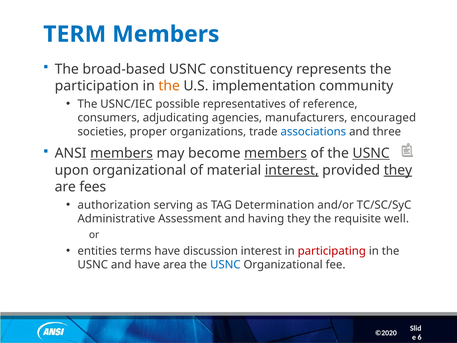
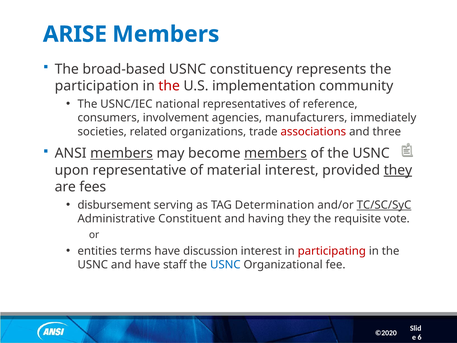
TERM: TERM -> ARISE
the at (169, 86) colour: orange -> red
possible: possible -> national
adjudicating: adjudicating -> involvement
encouraged: encouraged -> immediately
proper: proper -> related
associations colour: blue -> red
USNC at (371, 153) underline: present -> none
upon organizational: organizational -> representative
interest at (292, 170) underline: present -> none
authorization: authorization -> disbursement
TC/SC/SyC underline: none -> present
Assessment: Assessment -> Constituent
well: well -> vote
area: area -> staff
